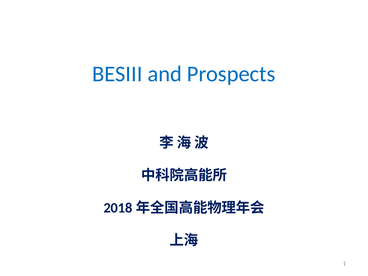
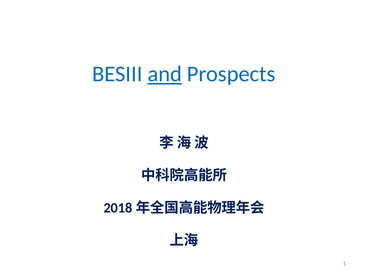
and underline: none -> present
